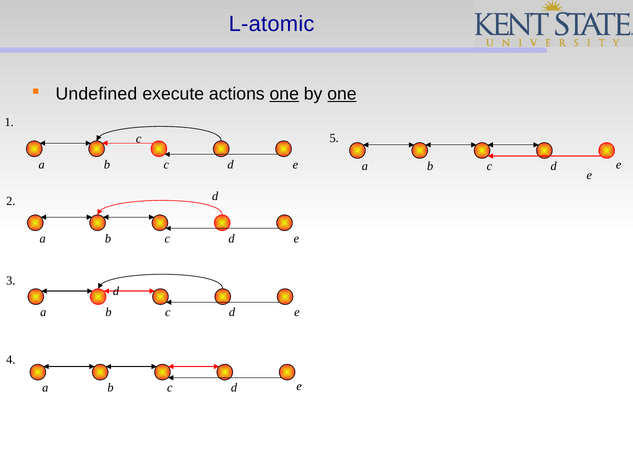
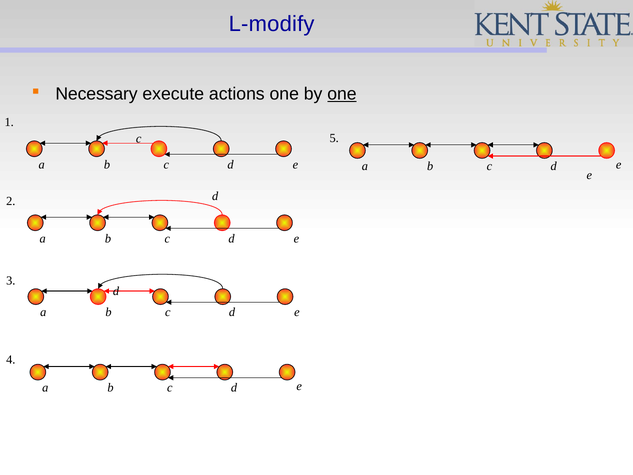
L-atomic: L-atomic -> L-modify
Undefined: Undefined -> Necessary
one at (284, 94) underline: present -> none
